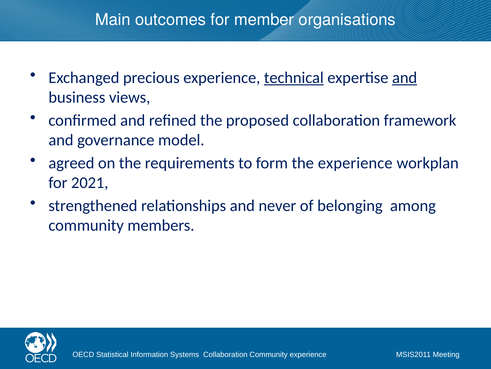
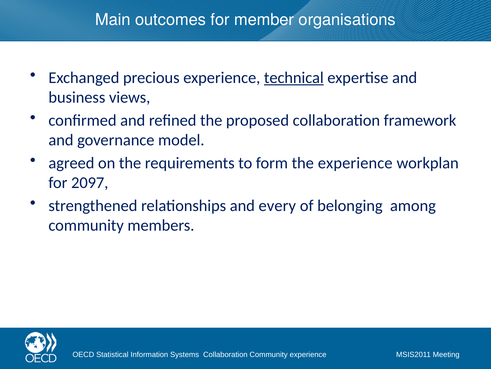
and at (405, 78) underline: present -> none
2021: 2021 -> 2097
never: never -> every
